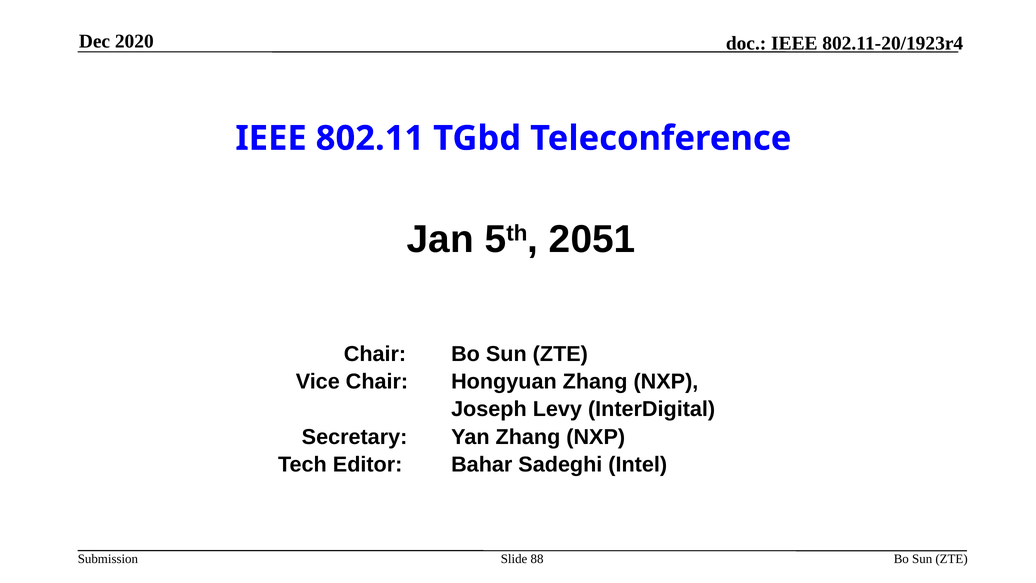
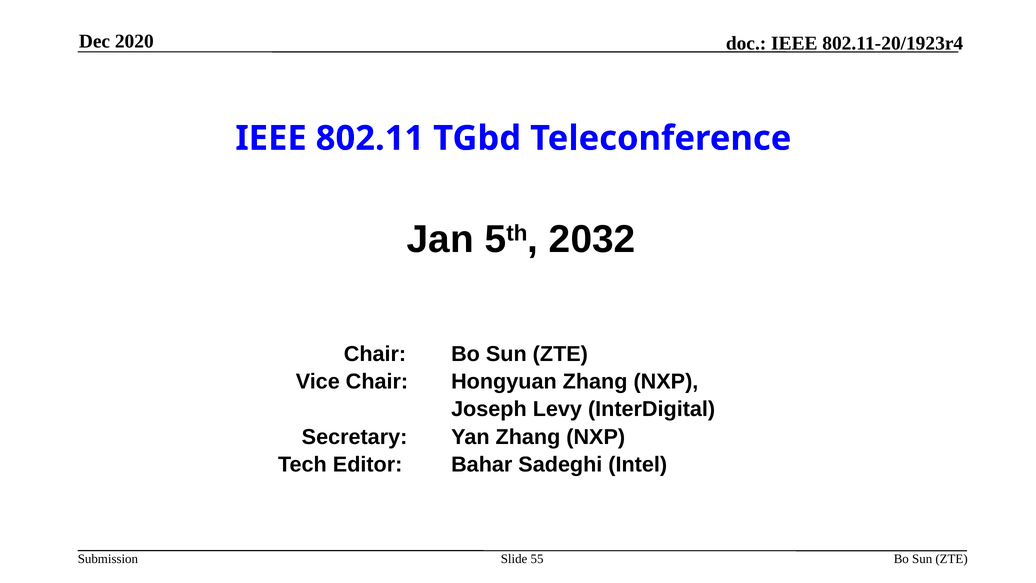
2051: 2051 -> 2032
88: 88 -> 55
